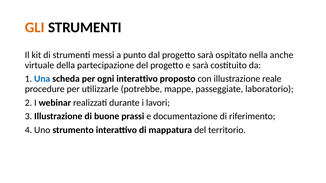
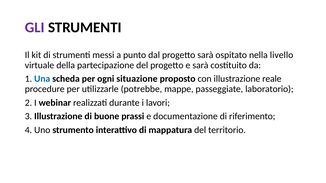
GLI colour: orange -> purple
anche: anche -> livello
ogni interattivo: interattivo -> situazione
